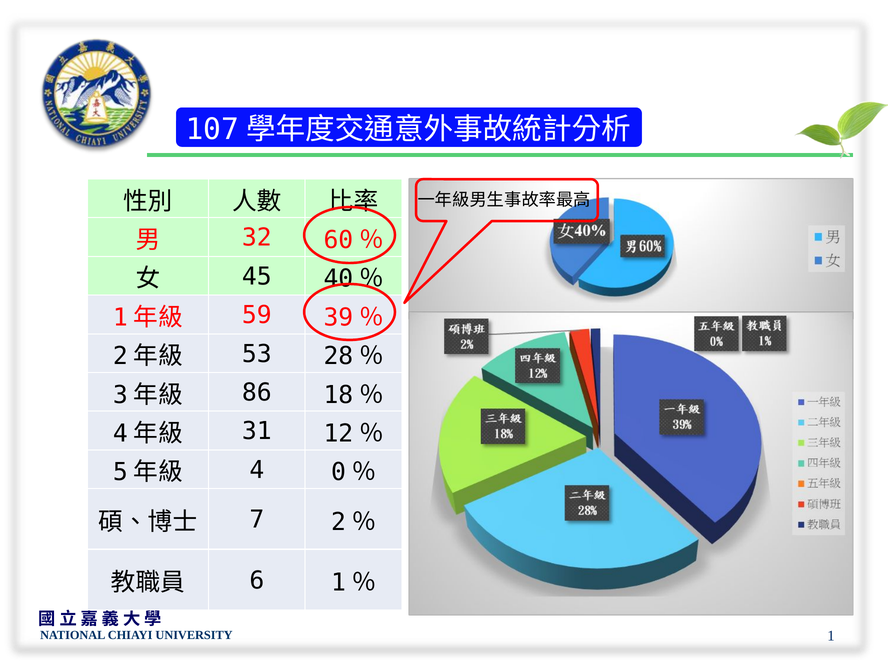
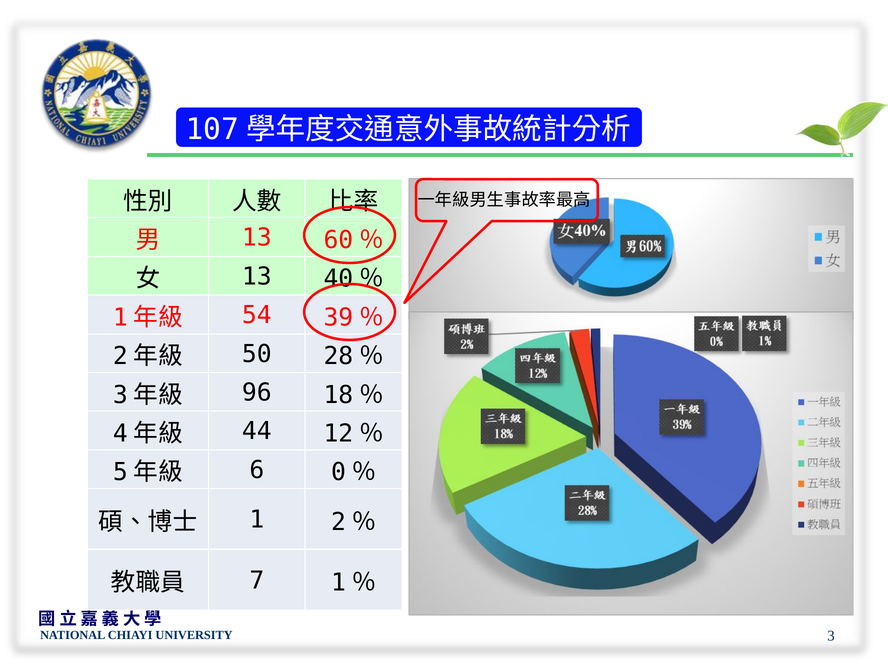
32 at (257, 238): 32 -> 13
45 at (257, 277): 45 -> 13
59: 59 -> 54
53: 53 -> 50
86: 86 -> 96
31: 31 -> 44
4: 4 -> 6
7: 7 -> 1
6: 6 -> 7
1: 1 -> 3
